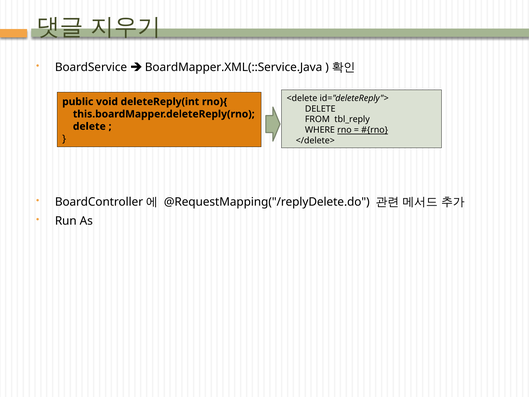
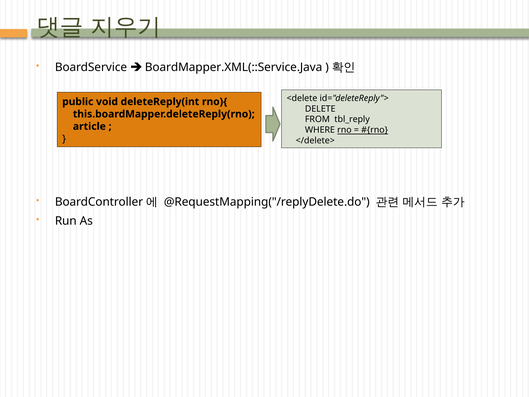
delete at (89, 126): delete -> article
